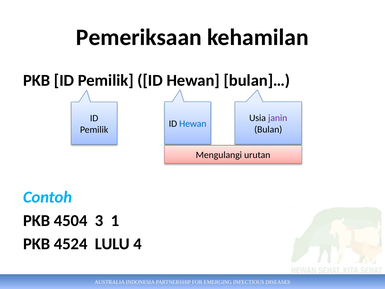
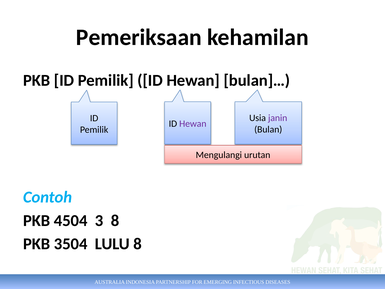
Hewan at (193, 124) colour: blue -> purple
3 1: 1 -> 8
4524: 4524 -> 3504
LULU 4: 4 -> 8
